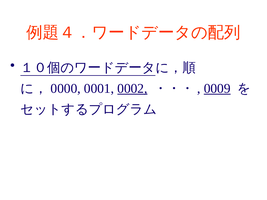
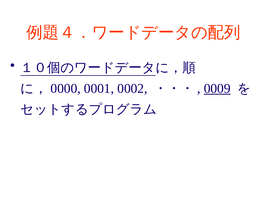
0002 underline: present -> none
